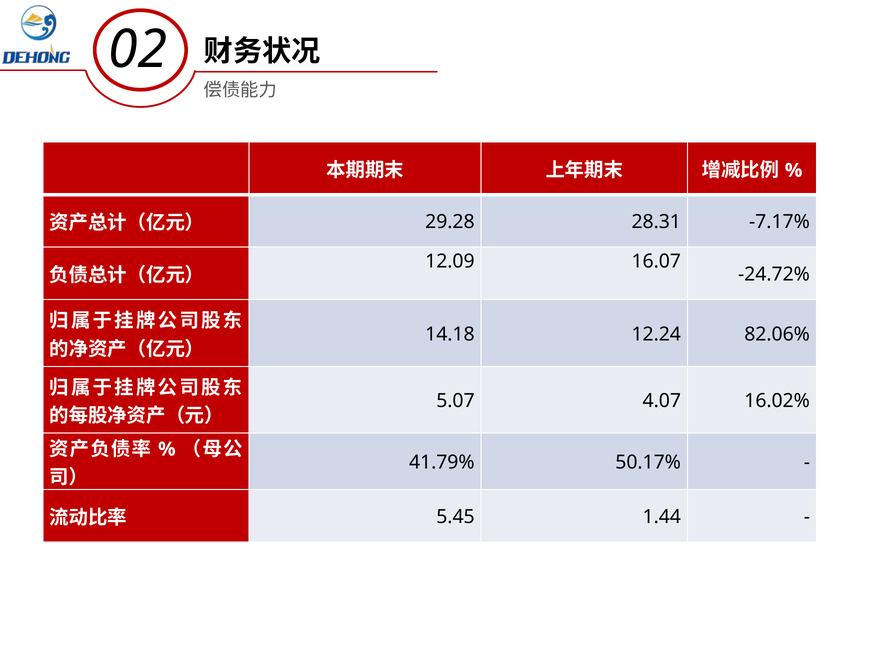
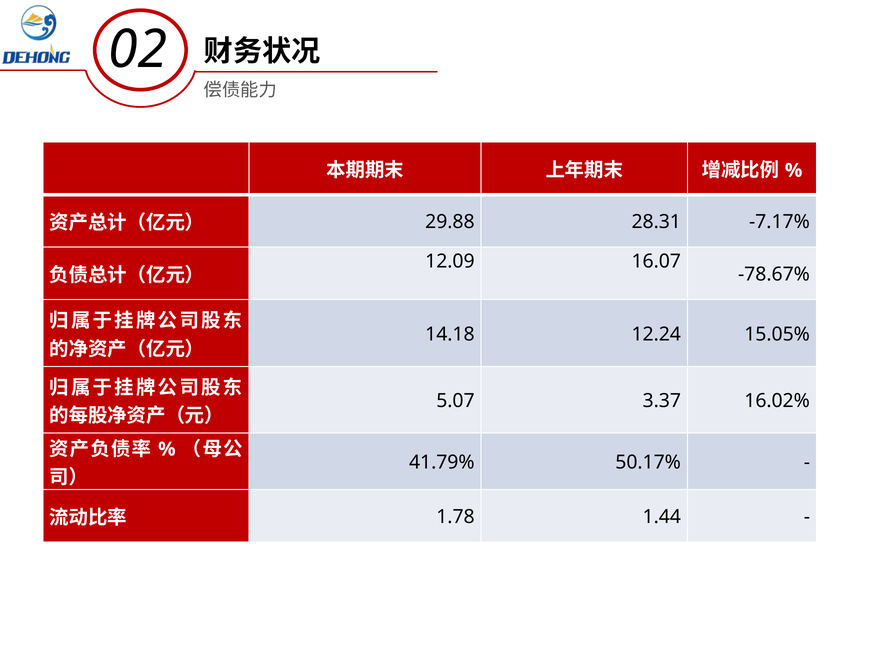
29.28: 29.28 -> 29.88
-24.72%: -24.72% -> -78.67%
82.06%: 82.06% -> 15.05%
4.07: 4.07 -> 3.37
5.45: 5.45 -> 1.78
